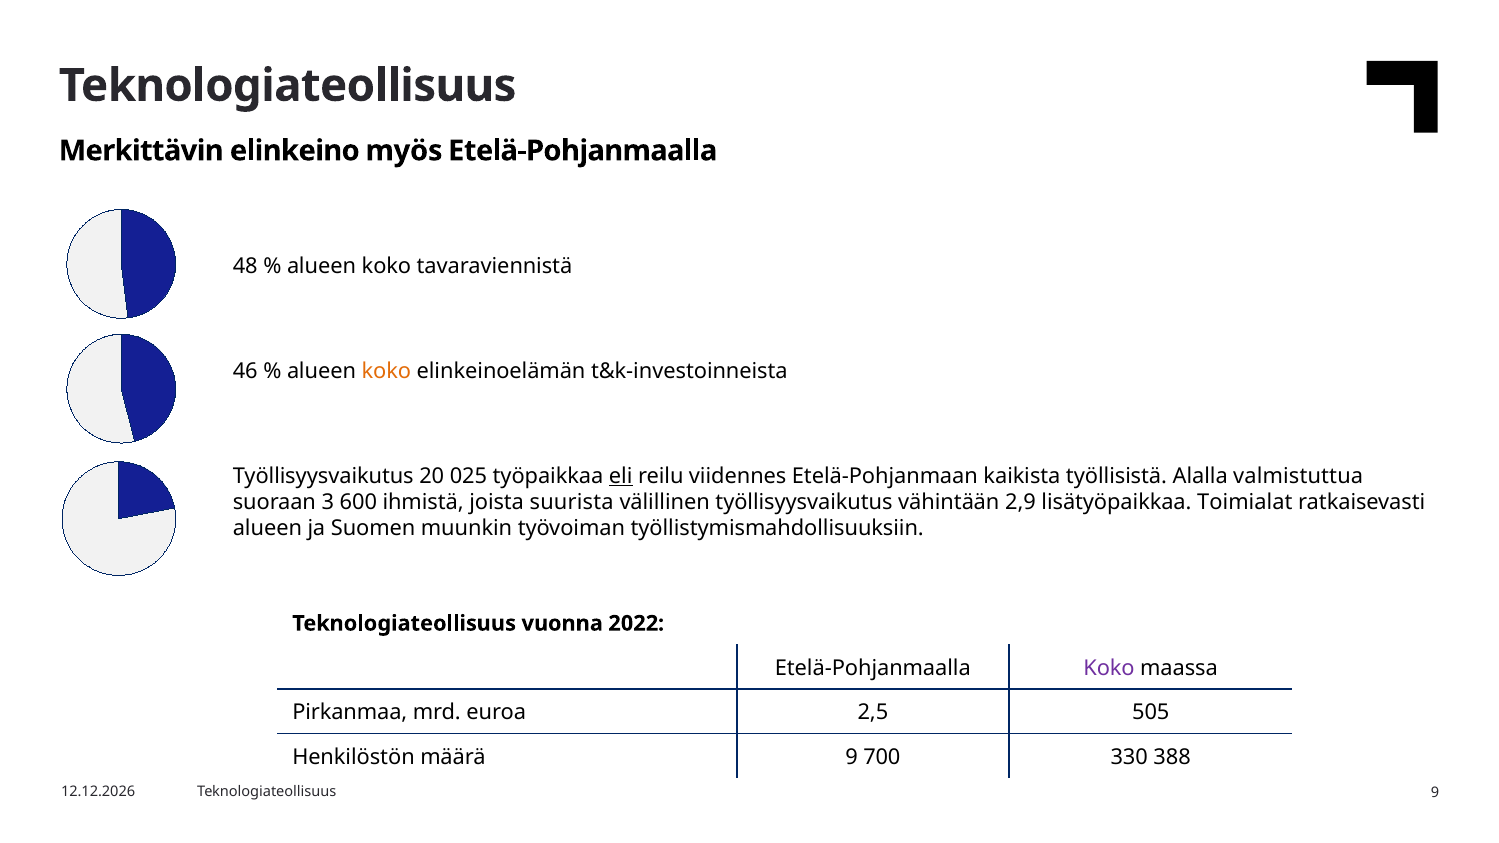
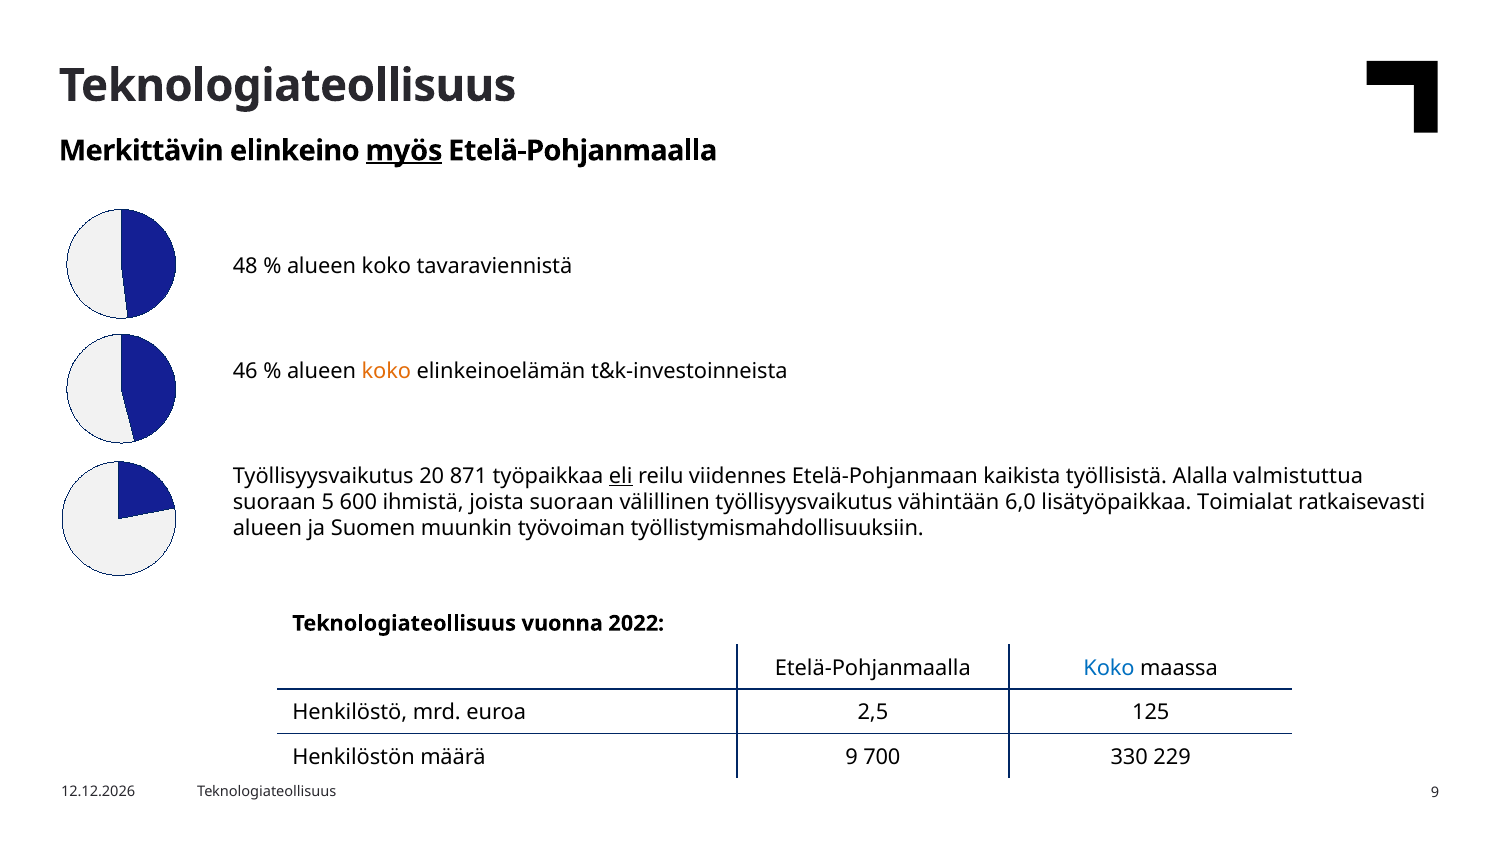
myös underline: none -> present
025: 025 -> 871
3: 3 -> 5
joista suurista: suurista -> suoraan
2,9: 2,9 -> 6,0
Koko at (1109, 668) colour: purple -> blue
Pirkanmaa: Pirkanmaa -> Henkilöstö
505: 505 -> 125
388: 388 -> 229
